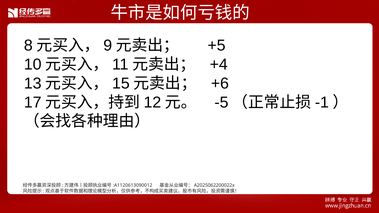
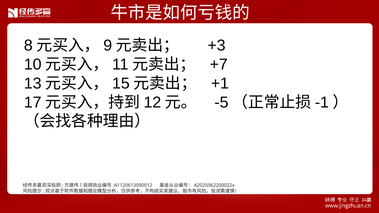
+5: +5 -> +3
+4: +4 -> +7
+6: +6 -> +1
